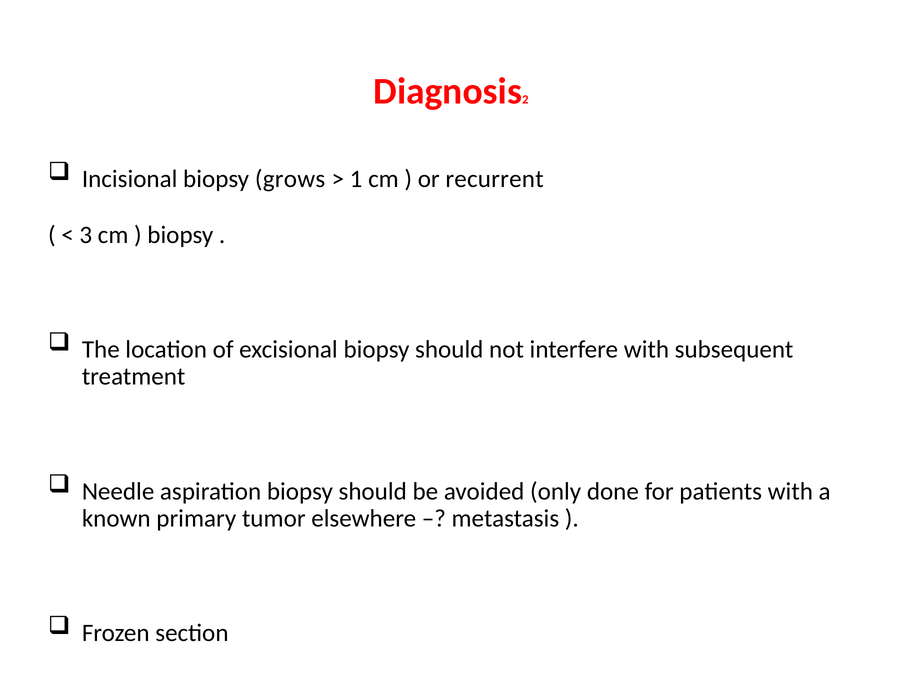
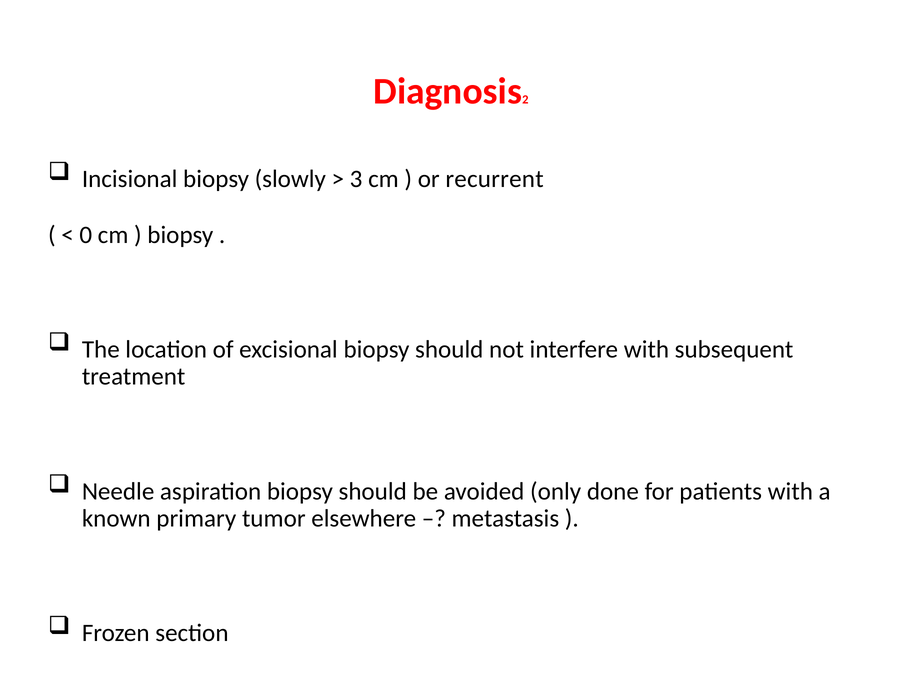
grows: grows -> slowly
1: 1 -> 3
3: 3 -> 0
